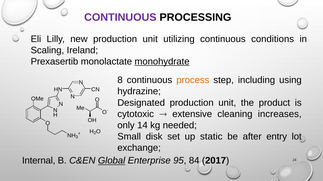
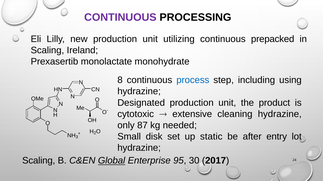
conditions: conditions -> prepacked
monohydrate underline: present -> none
process colour: orange -> blue
cleaning increases: increases -> hydrazine
14: 14 -> 87
exchange at (139, 148): exchange -> hydrazine
Internal at (39, 161): Internal -> Scaling
84: 84 -> 30
